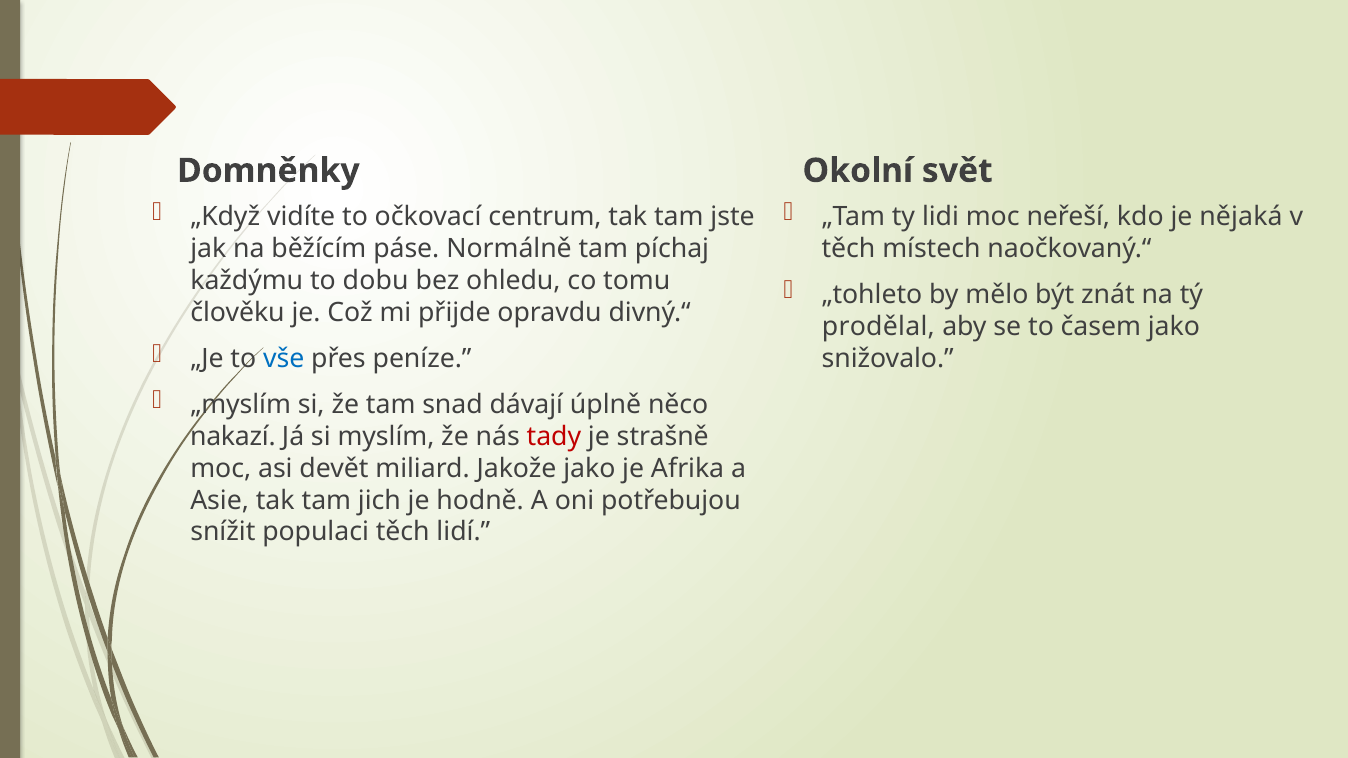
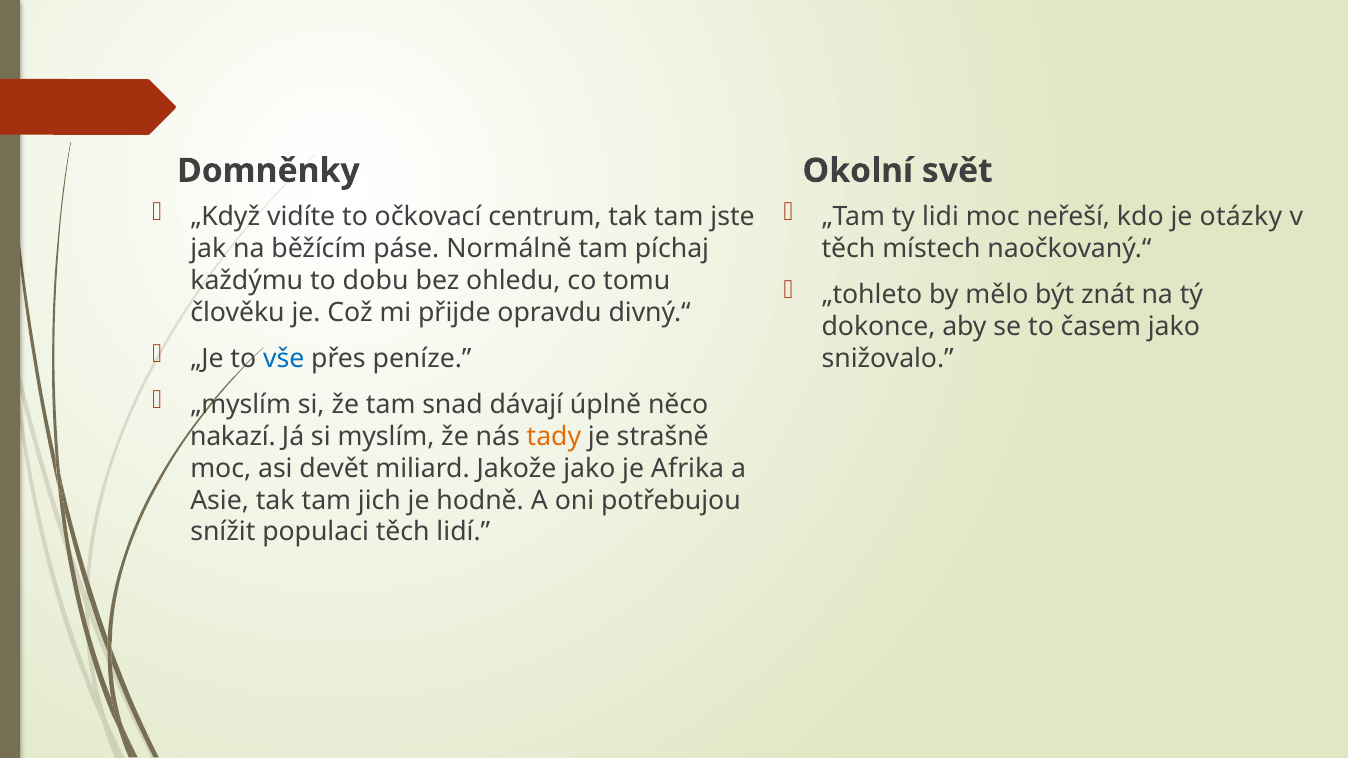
nějaká: nějaká -> otázky
prodělal: prodělal -> dokonce
tady colour: red -> orange
